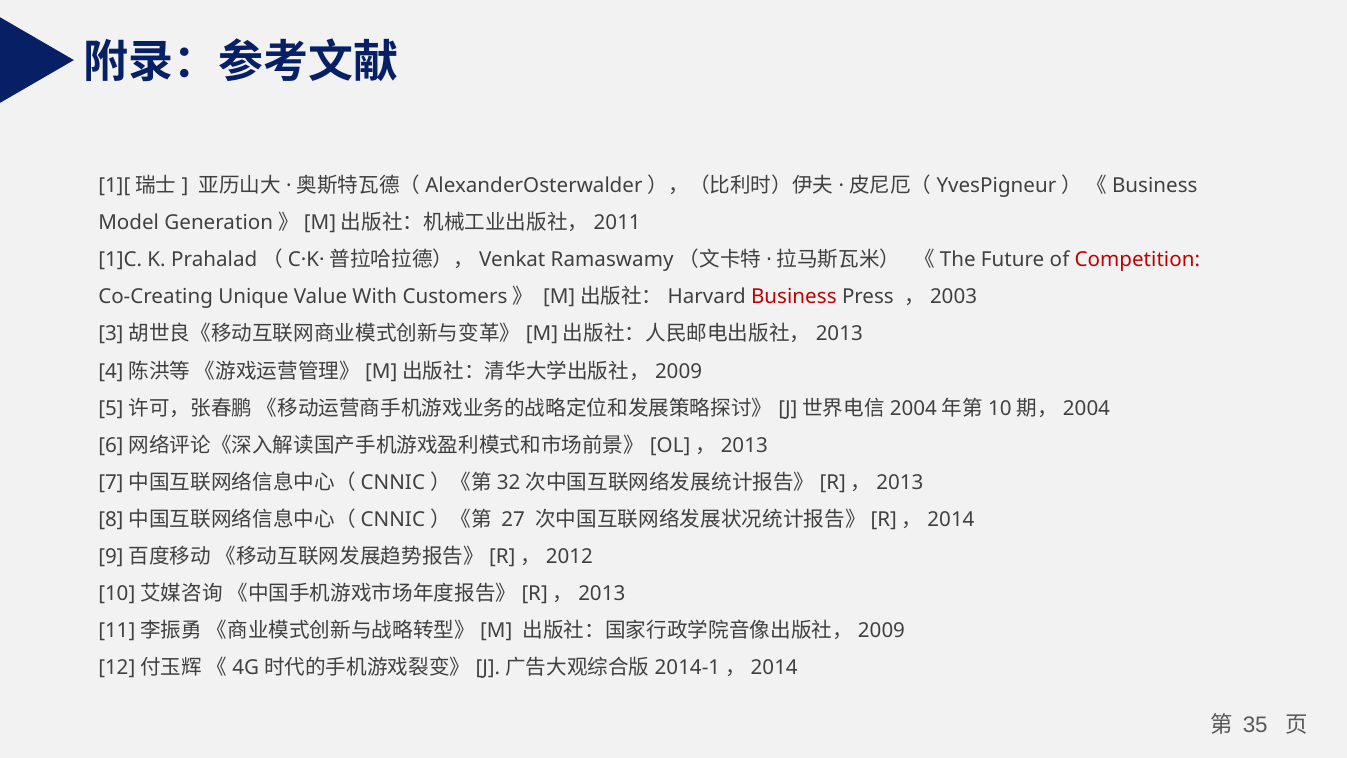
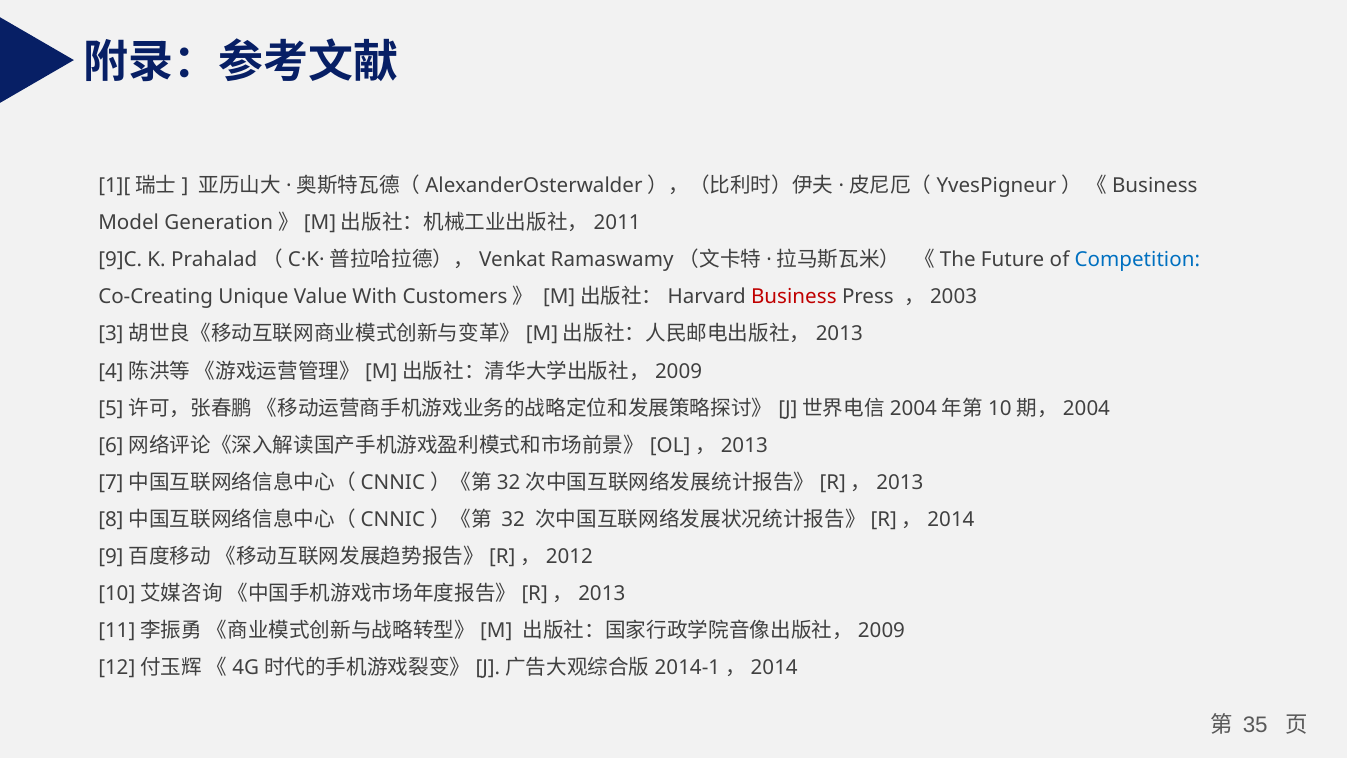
1]C: 1]C -> 9]C
Competition colour: red -> blue
27: 27 -> 32
